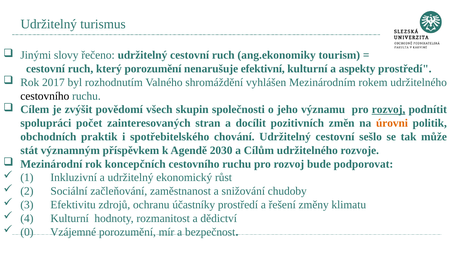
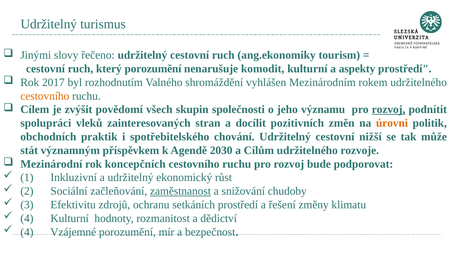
efektivní: efektivní -> komodit
cestovního at (45, 96) colour: black -> orange
počet: počet -> vleků
sešlo: sešlo -> nižší
zaměstnanost underline: none -> present
účastníky: účastníky -> setkáních
0 at (27, 232): 0 -> 4
